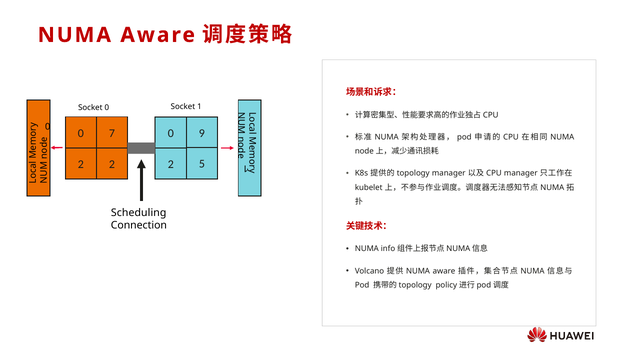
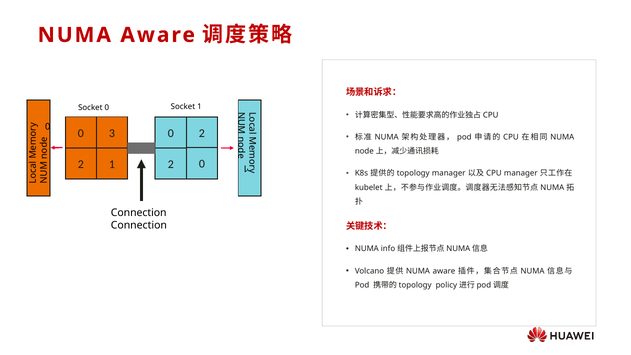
7: 7 -> 3
0 9: 9 -> 2
2 2: 2 -> 1
2 5: 5 -> 0
Scheduling at (139, 213): Scheduling -> Connection
